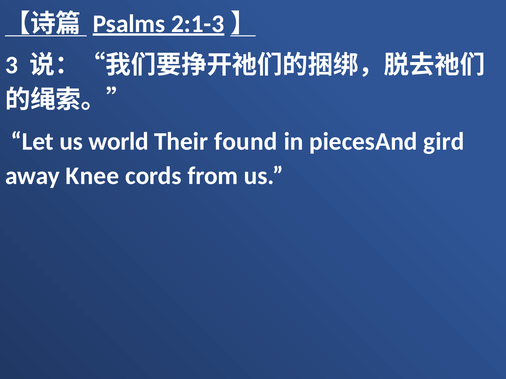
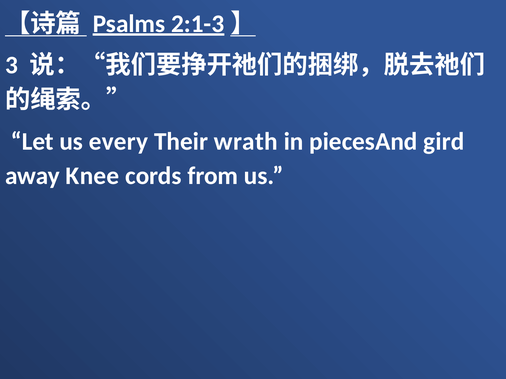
world: world -> every
found: found -> wrath
